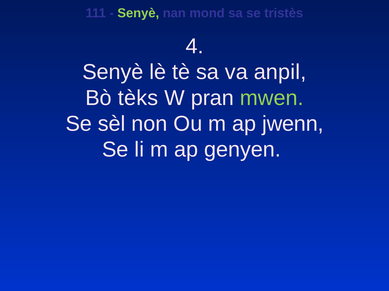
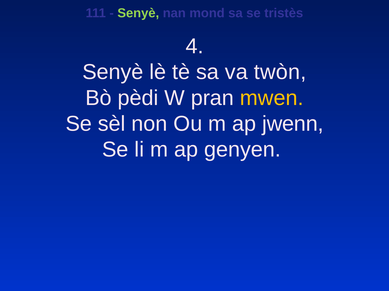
anpil: anpil -> twòn
tèks: tèks -> pèdi
mwen colour: light green -> yellow
